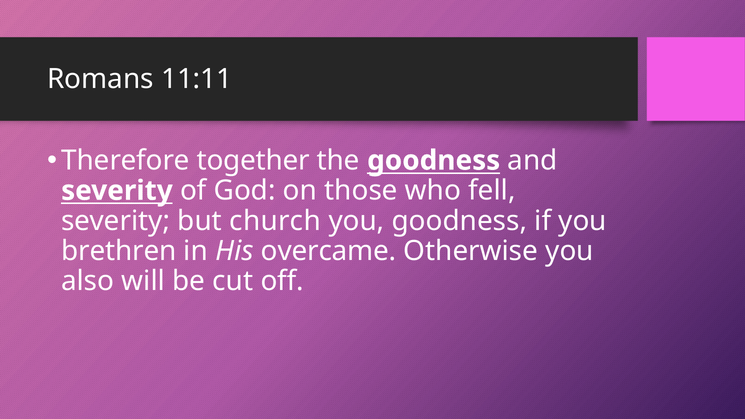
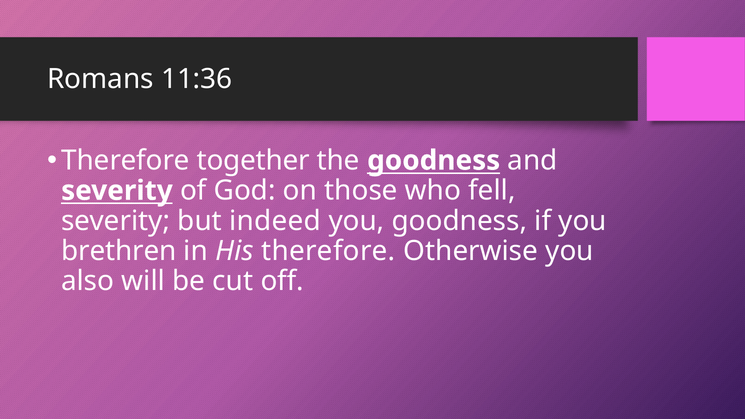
11:11: 11:11 -> 11:36
church: church -> indeed
His overcame: overcame -> therefore
